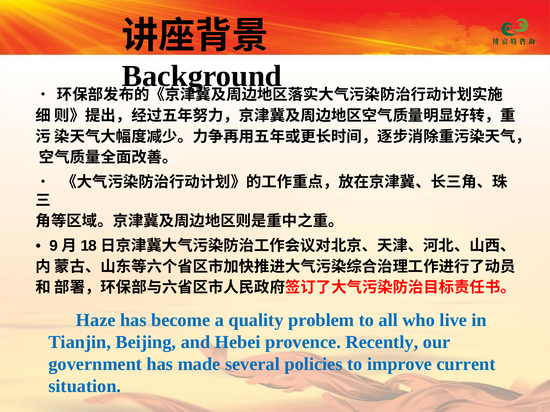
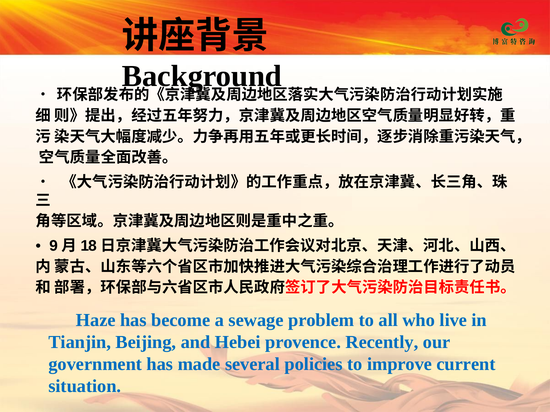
quality: quality -> sewage
